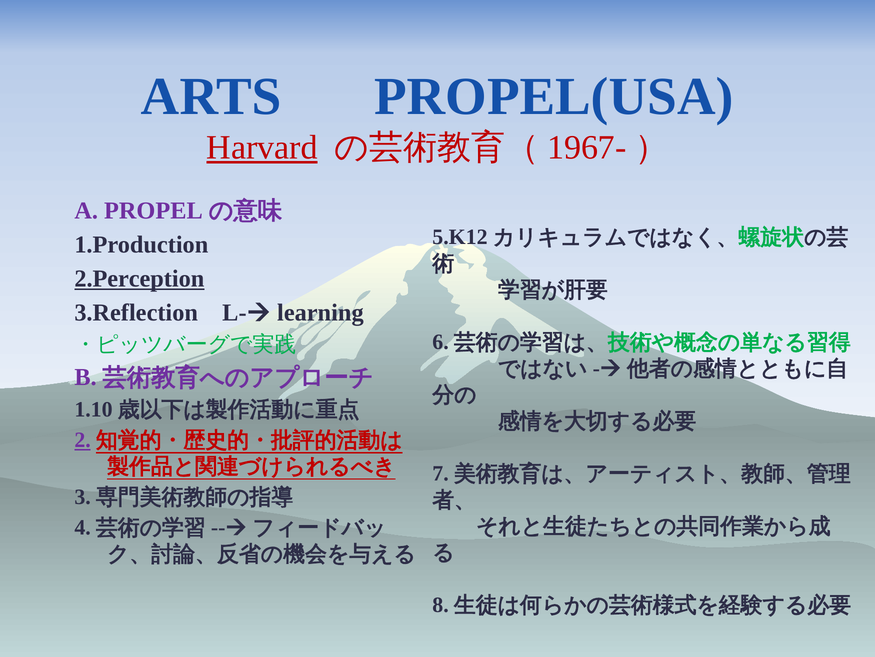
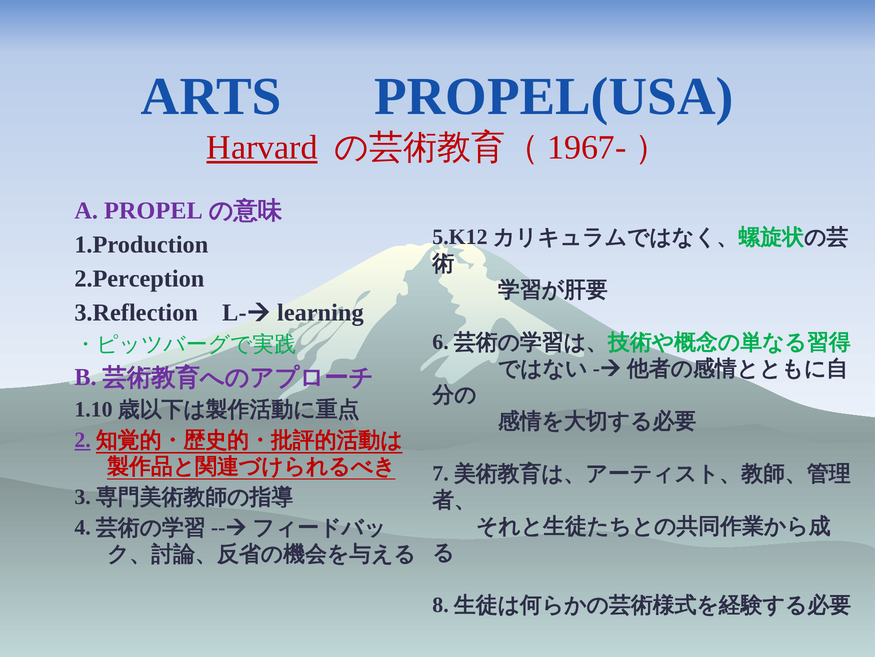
2.Perception underline: present -> none
